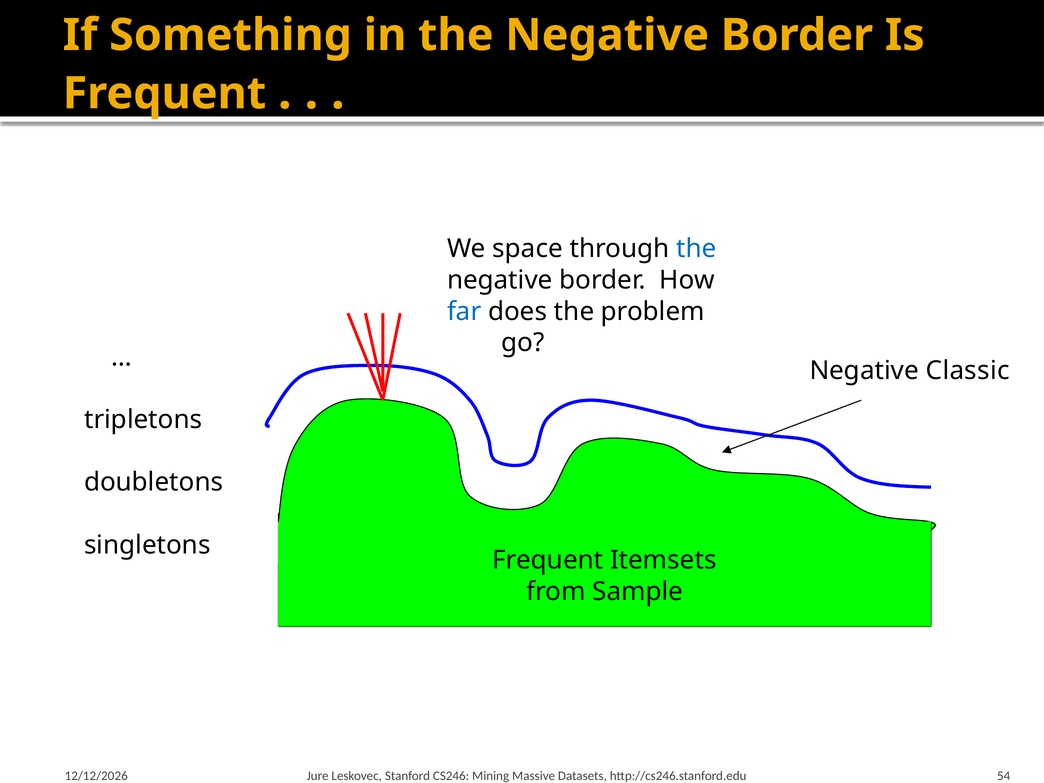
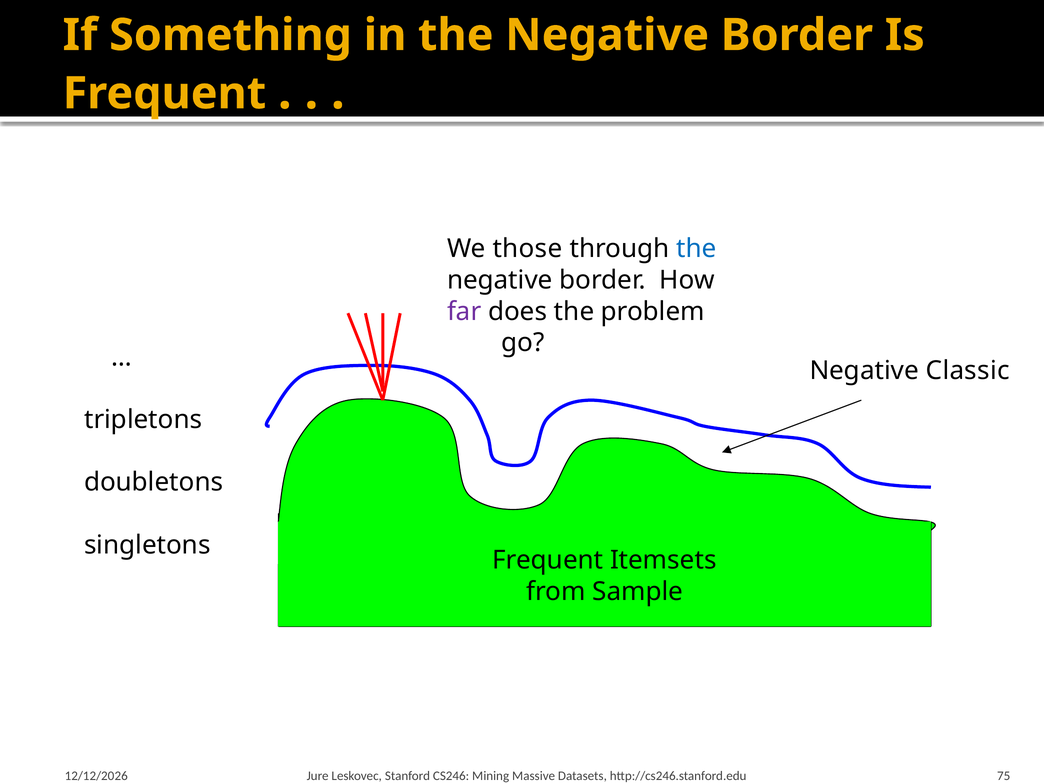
space: space -> those
far colour: blue -> purple
54: 54 -> 75
